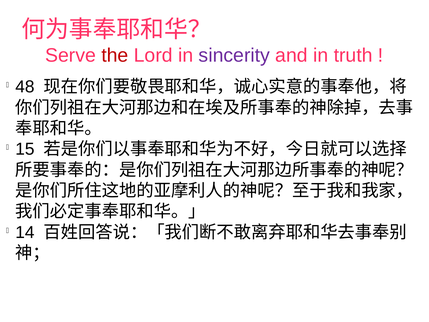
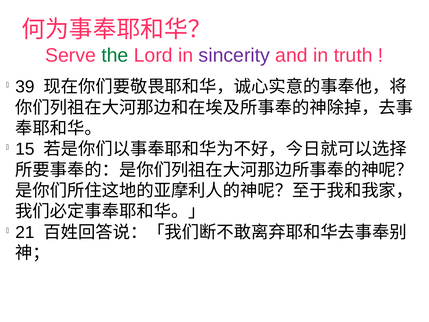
the colour: red -> green
48: 48 -> 39
14: 14 -> 21
